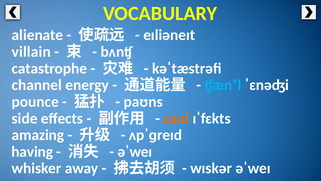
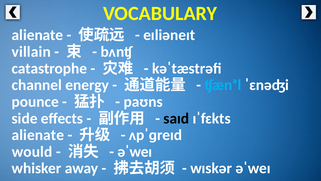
saɪd colour: orange -> black
amazing at (38, 135): amazing -> alienate
having: having -> would
